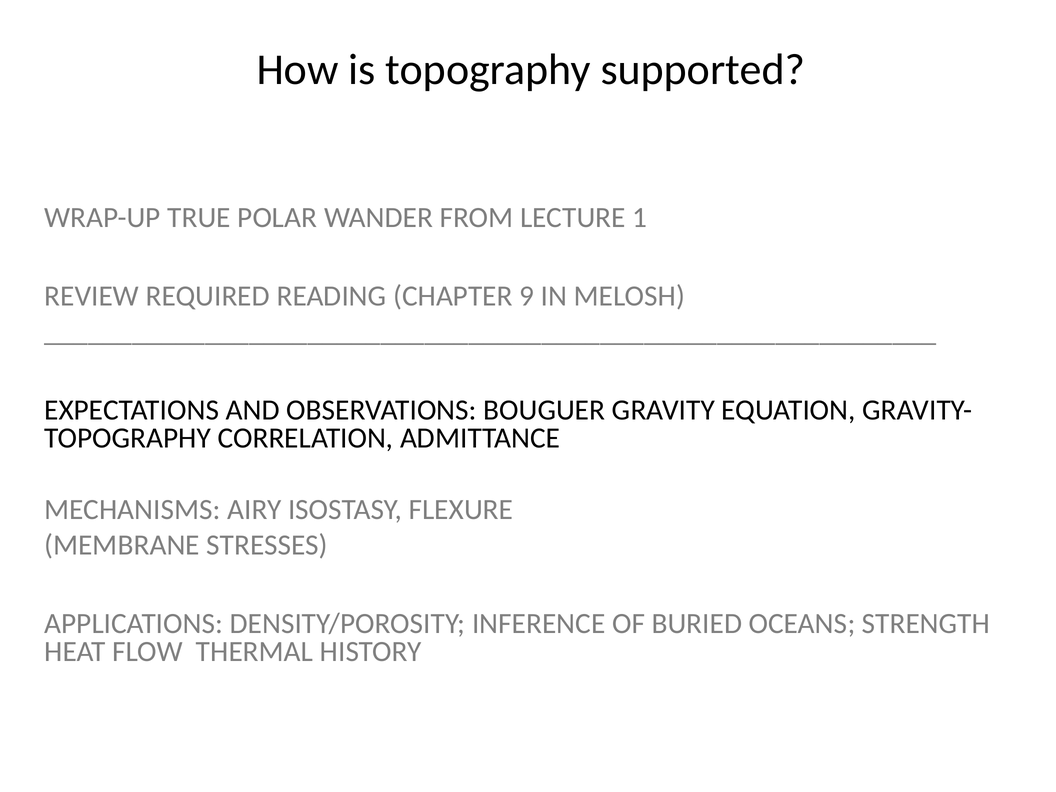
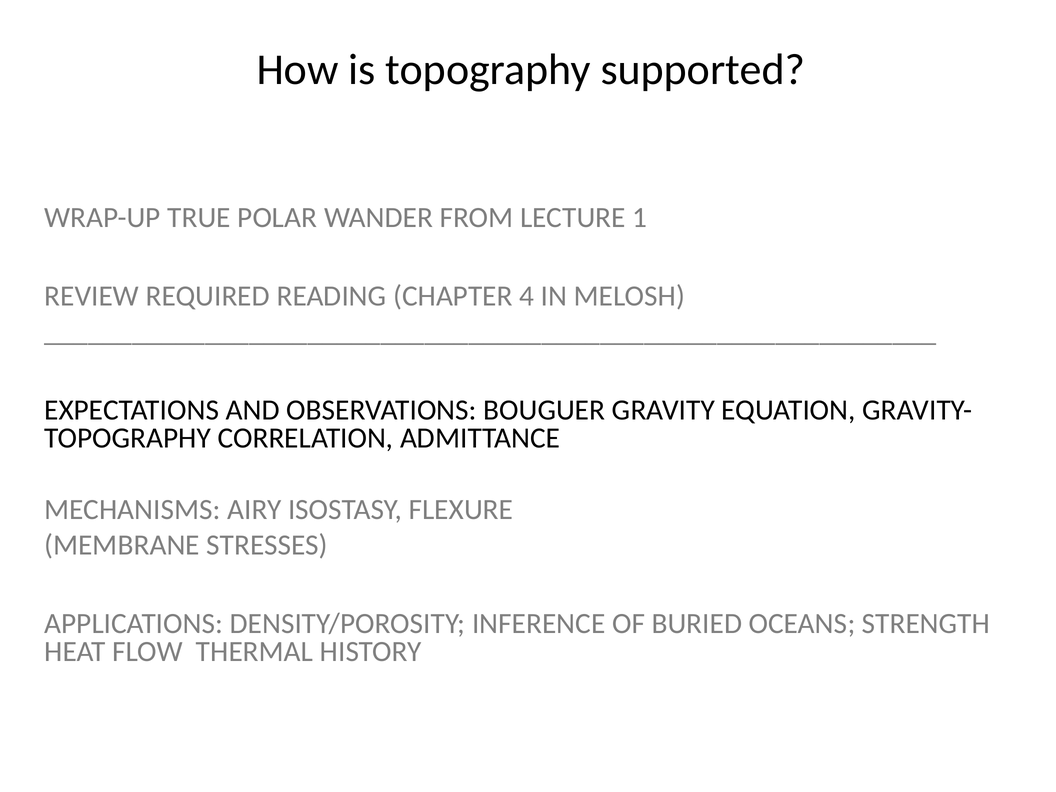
9: 9 -> 4
